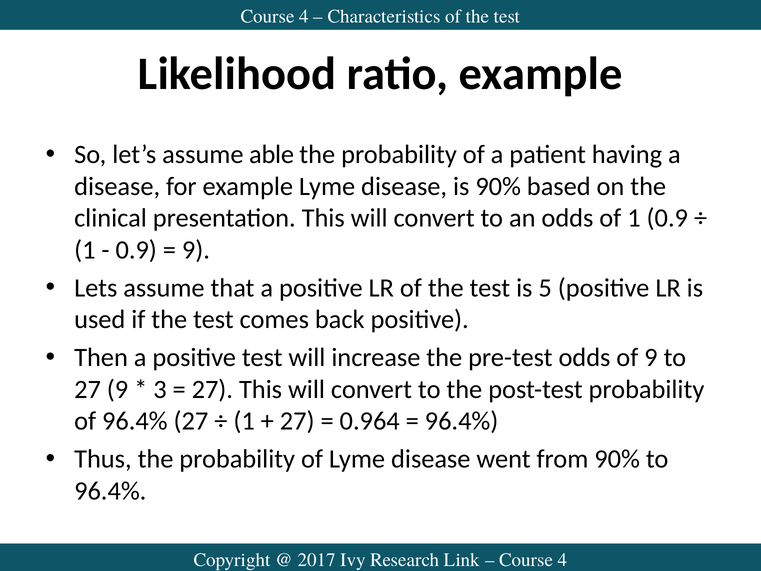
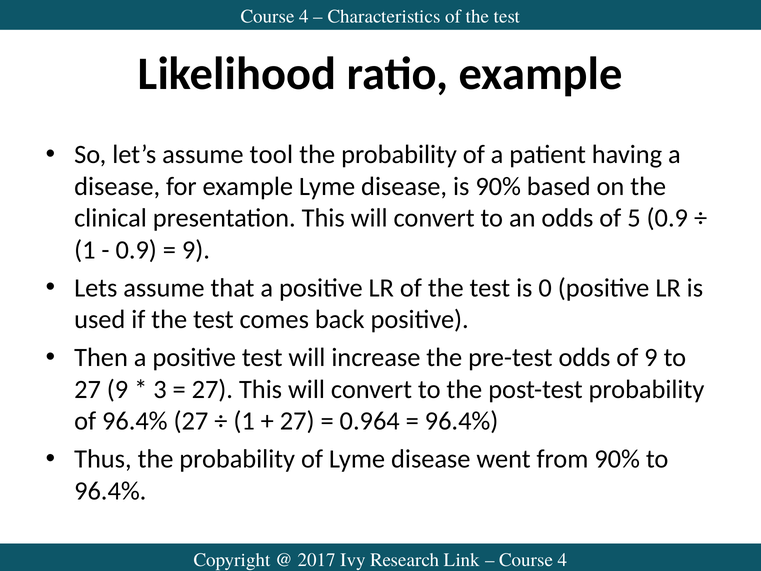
able: able -> tool
of 1: 1 -> 5
5: 5 -> 0
